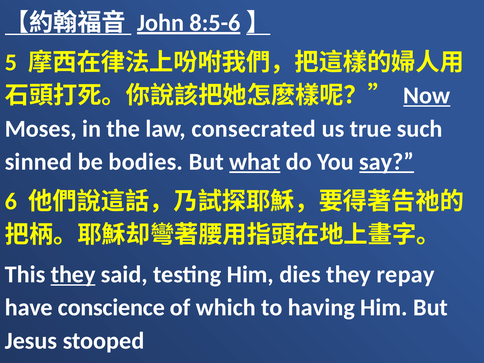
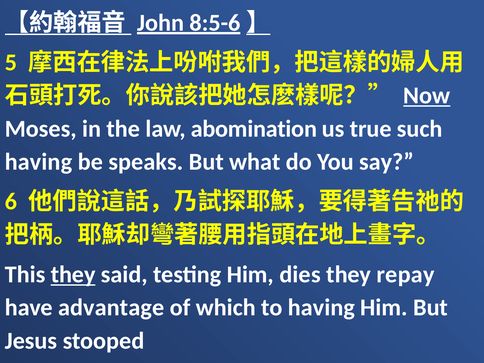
consecrated: consecrated -> abomination
sinned at (39, 162): sinned -> having
bodies: bodies -> speaks
what underline: present -> none
say underline: present -> none
conscience: conscience -> advantage
